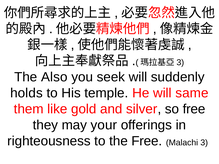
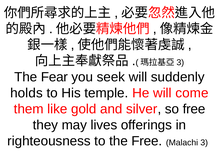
Also: Also -> Fear
same: same -> come
your: your -> lives
